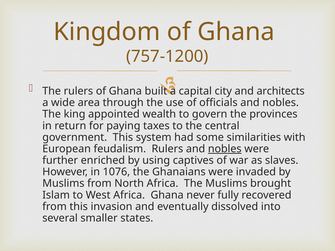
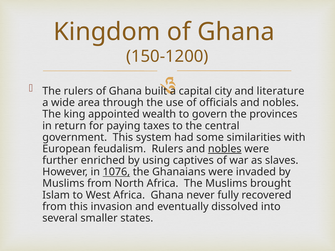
757-1200: 757-1200 -> 150-1200
architects: architects -> literature
1076 underline: none -> present
